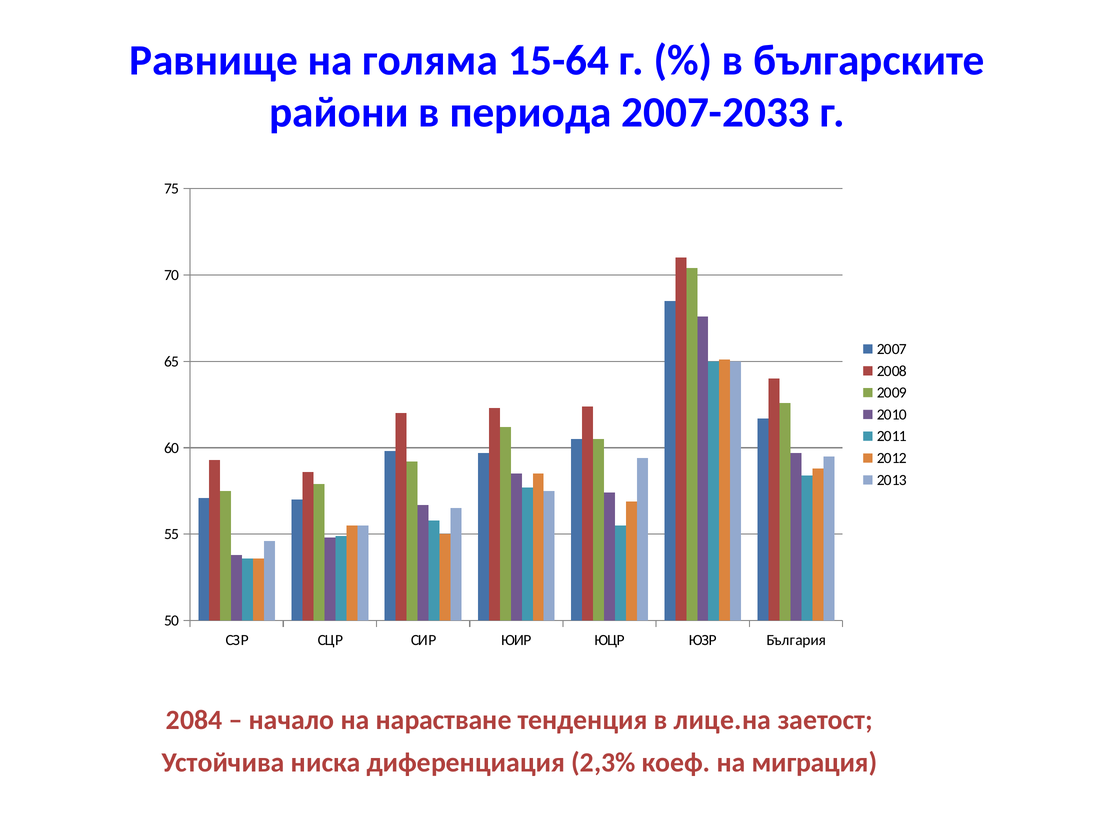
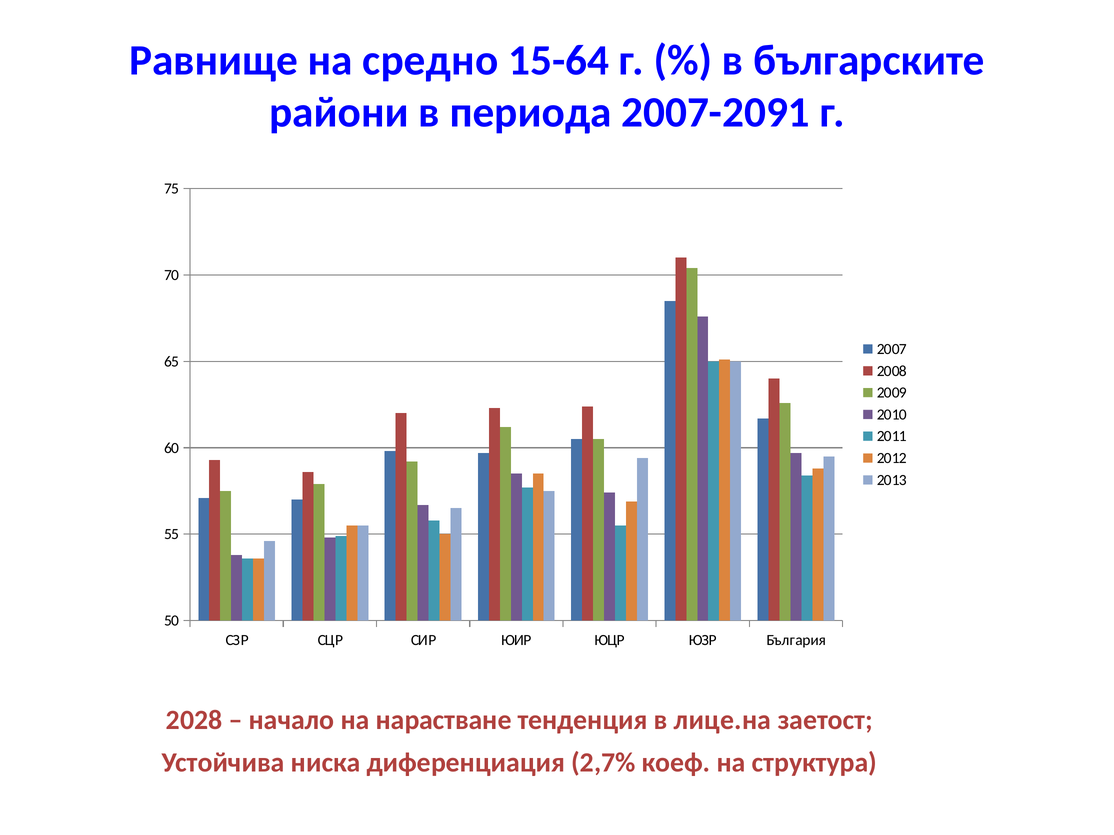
голяма: голяма -> средно
2007-2033: 2007-2033 -> 2007-2091
2084: 2084 -> 2028
2,3%: 2,3% -> 2,7%
миграция: миграция -> структура
